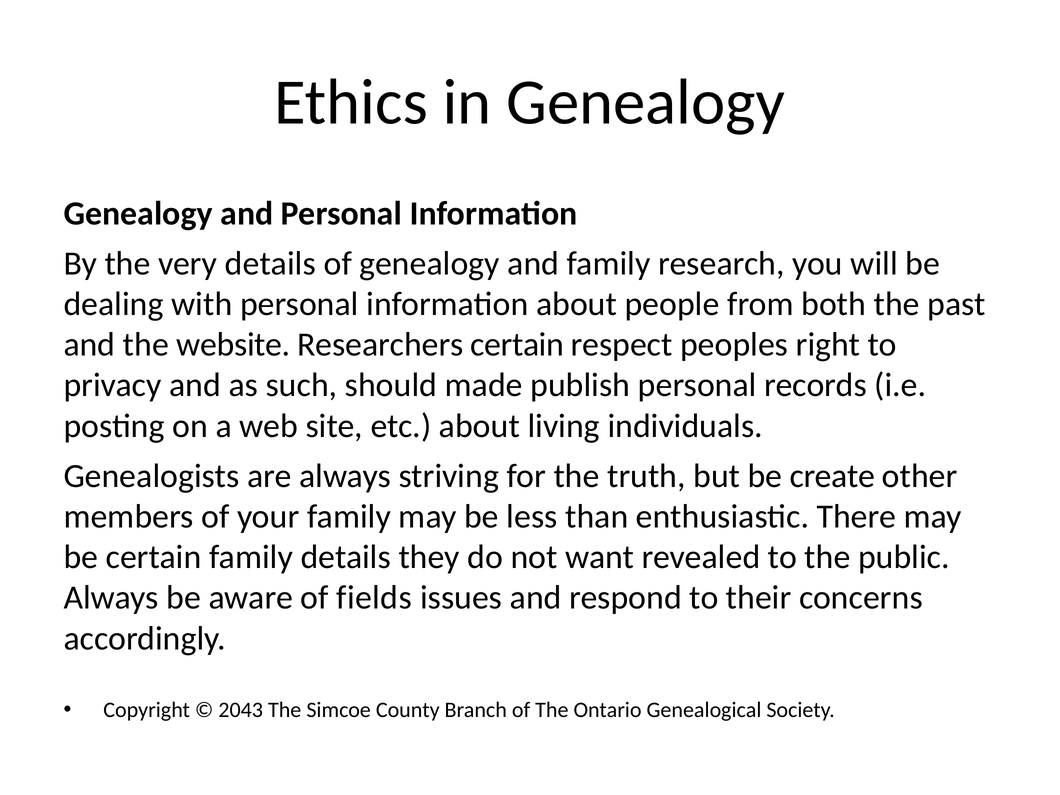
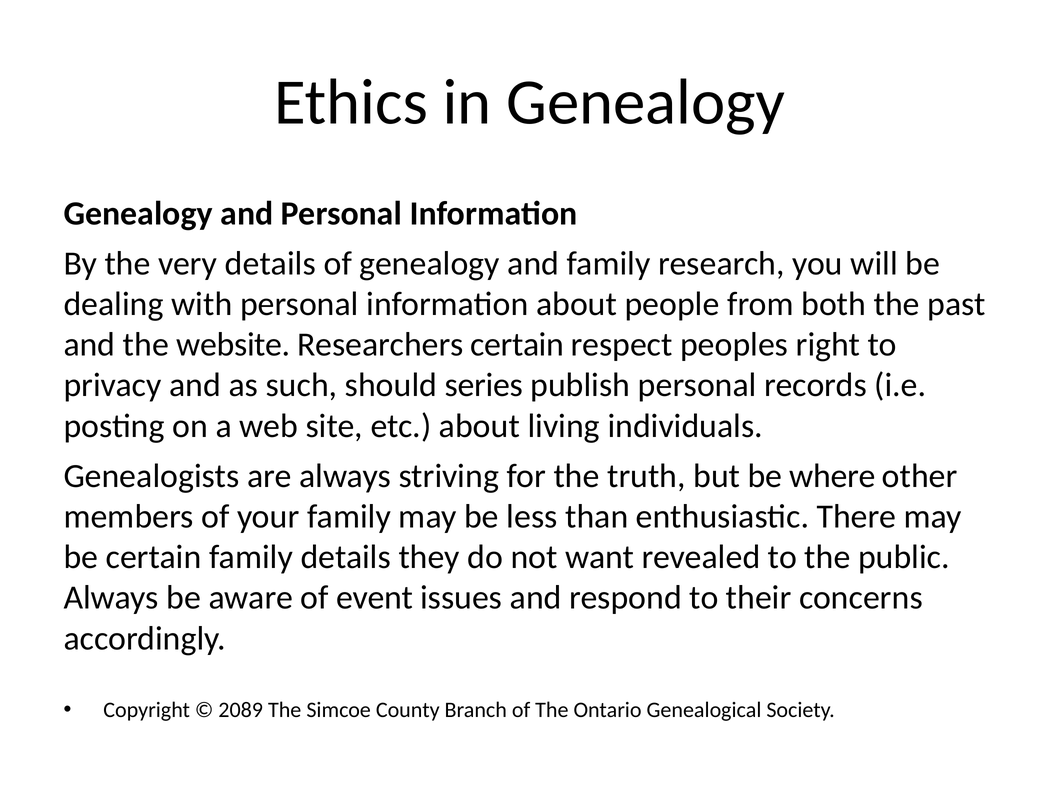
made: made -> series
create: create -> where
fields: fields -> event
2043: 2043 -> 2089
